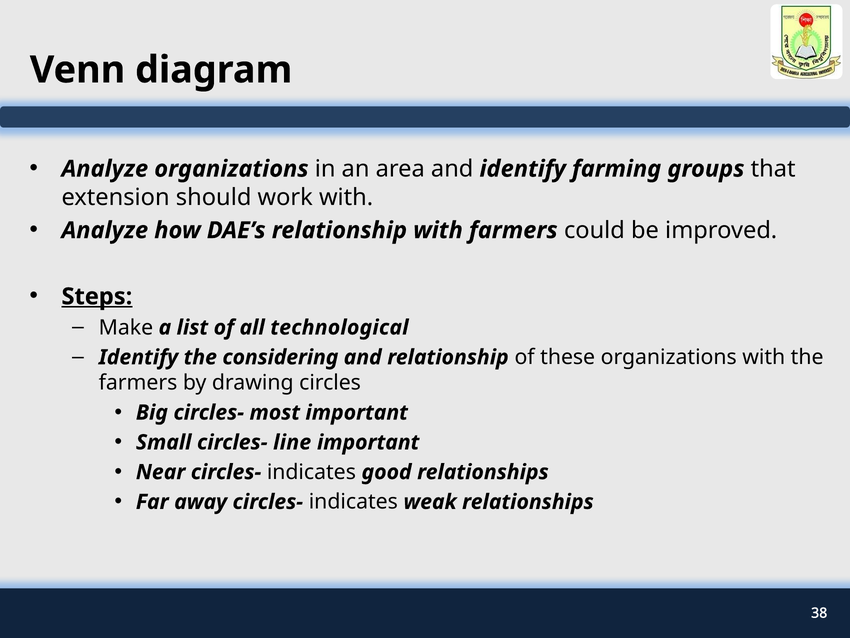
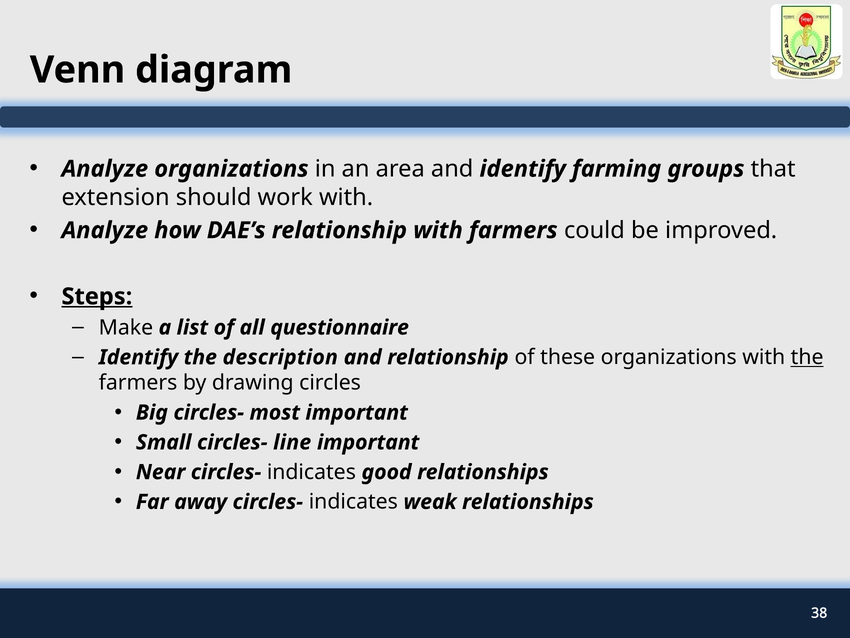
technological: technological -> questionnaire
considering: considering -> description
the at (807, 357) underline: none -> present
